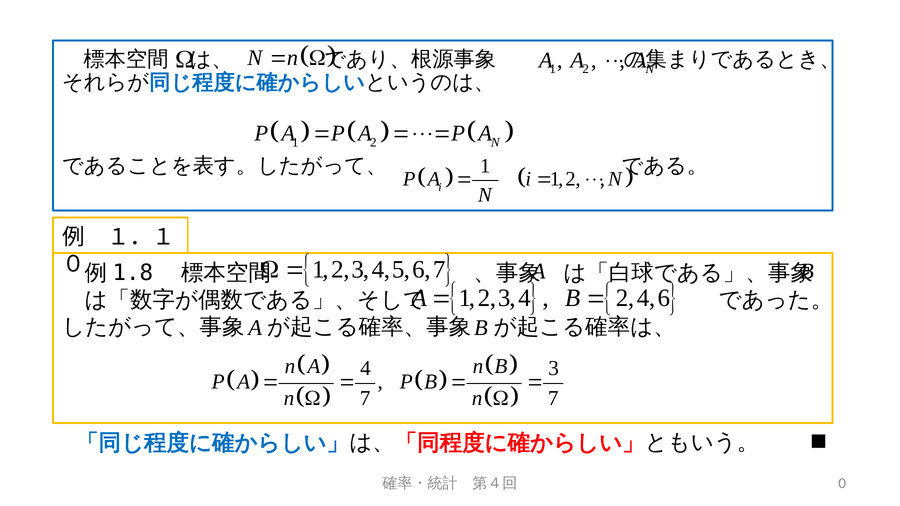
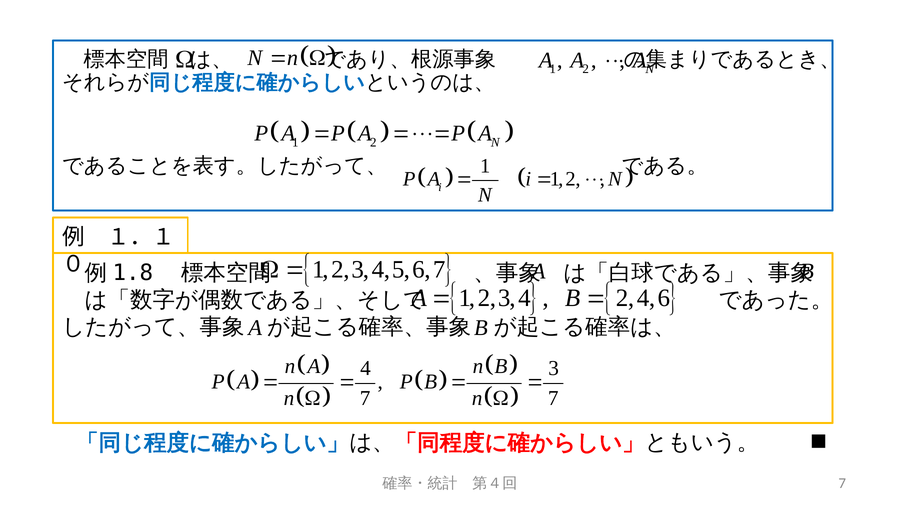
0 at (842, 484): 0 -> 7
